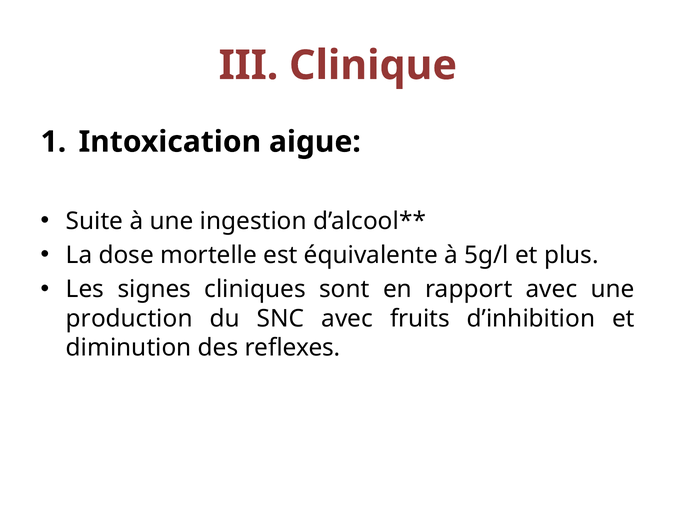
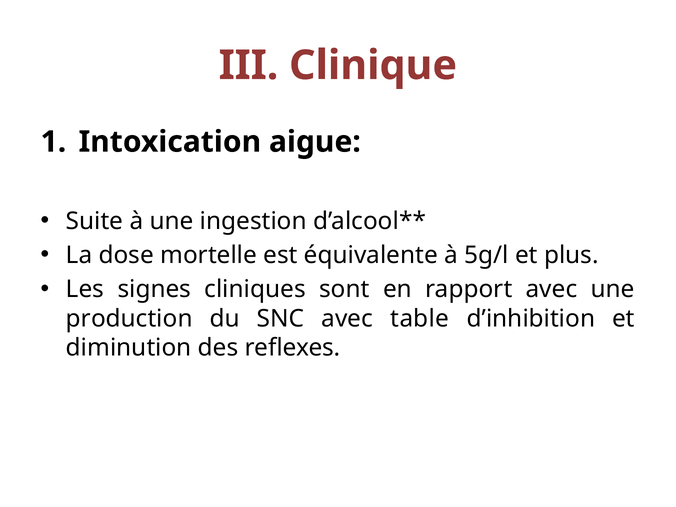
fruits: fruits -> table
